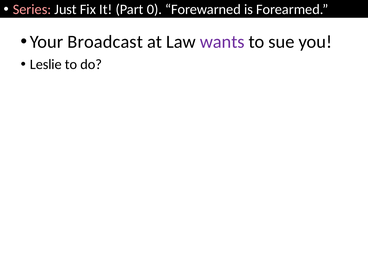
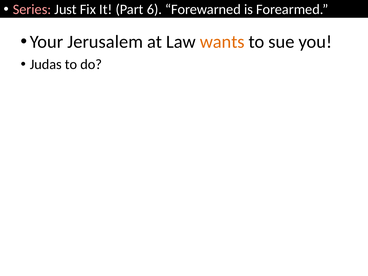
0: 0 -> 6
Broadcast: Broadcast -> Jerusalem
wants colour: purple -> orange
Leslie: Leslie -> Judas
